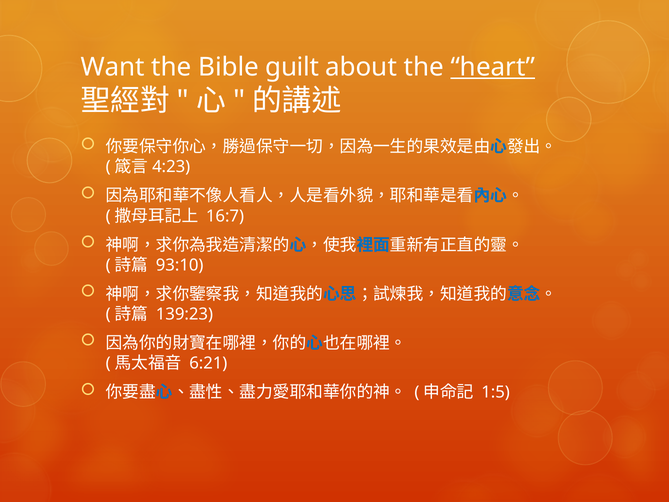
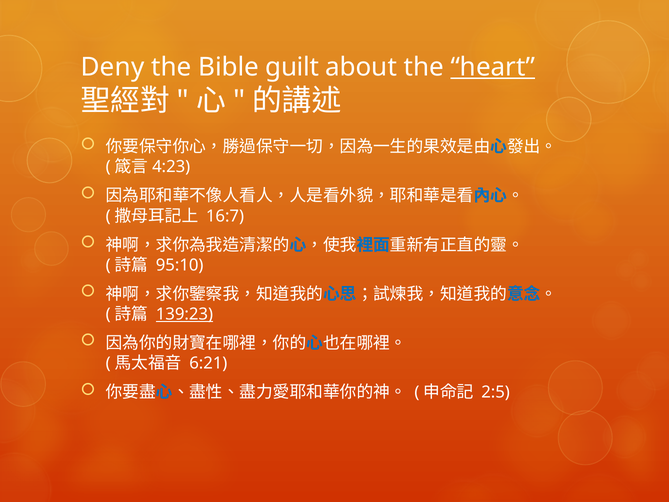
Want: Want -> Deny
93:10: 93:10 -> 95:10
139:23 underline: none -> present
1:5: 1:5 -> 2:5
